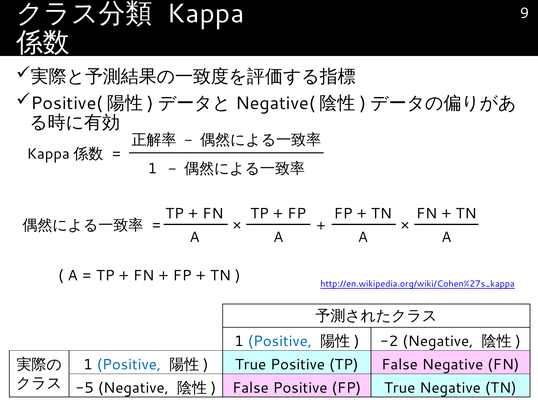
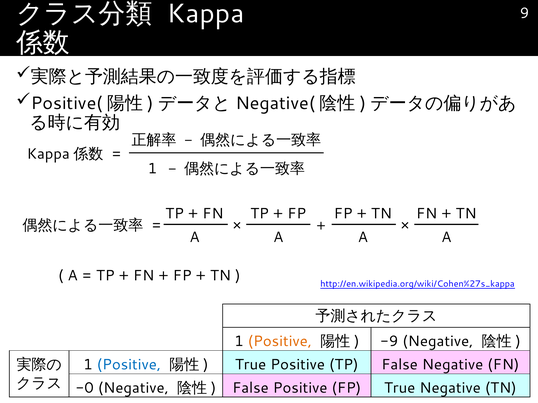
Positive at (280, 342) colour: blue -> orange
-2: -2 -> -9
-5: -5 -> -0
